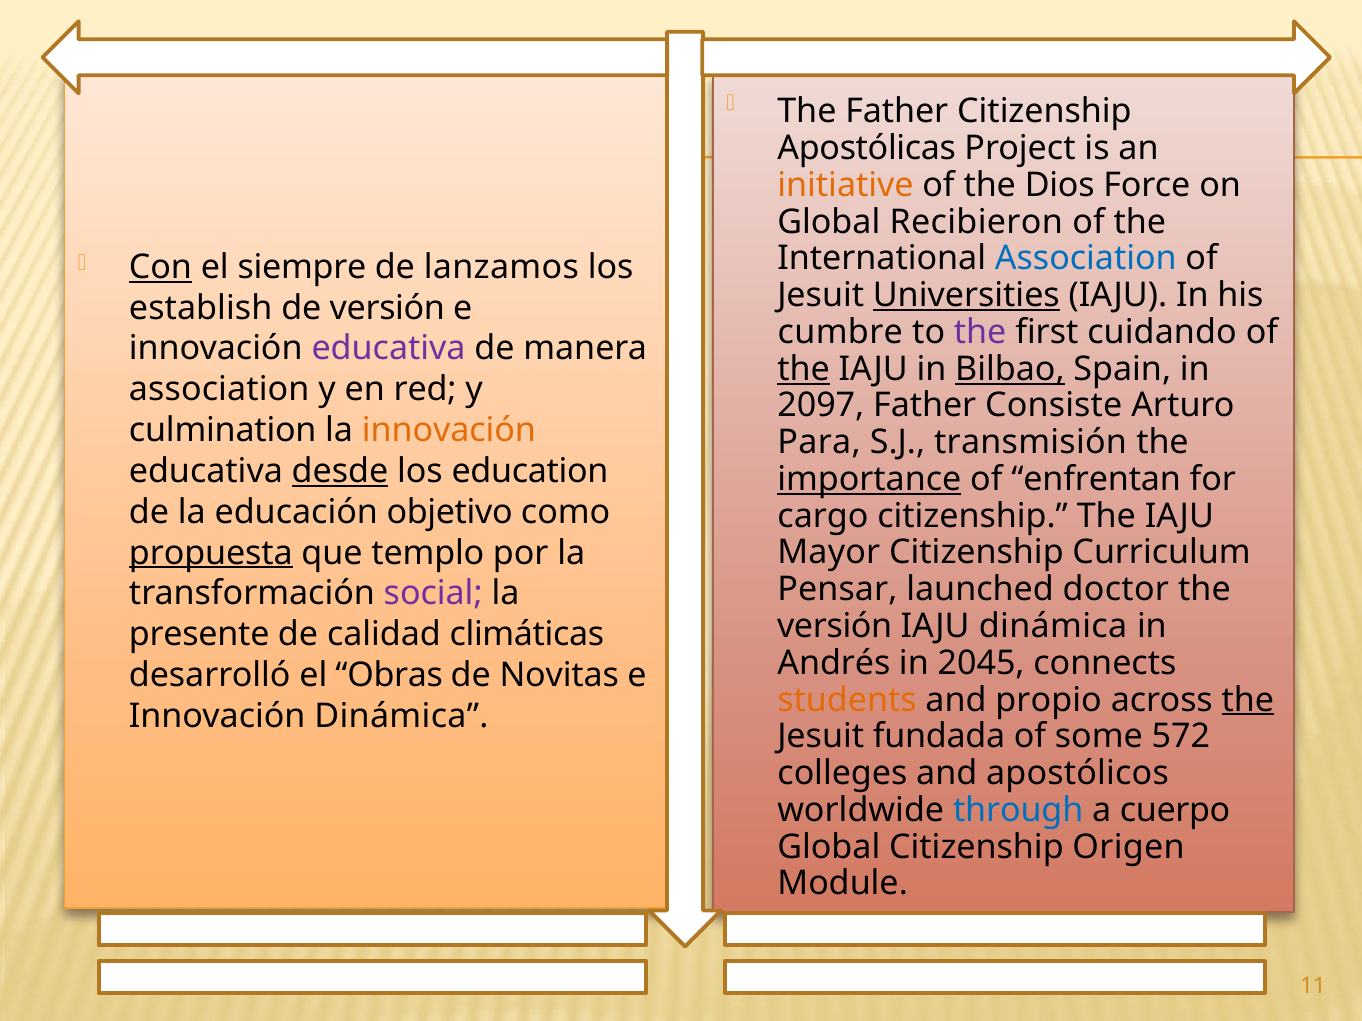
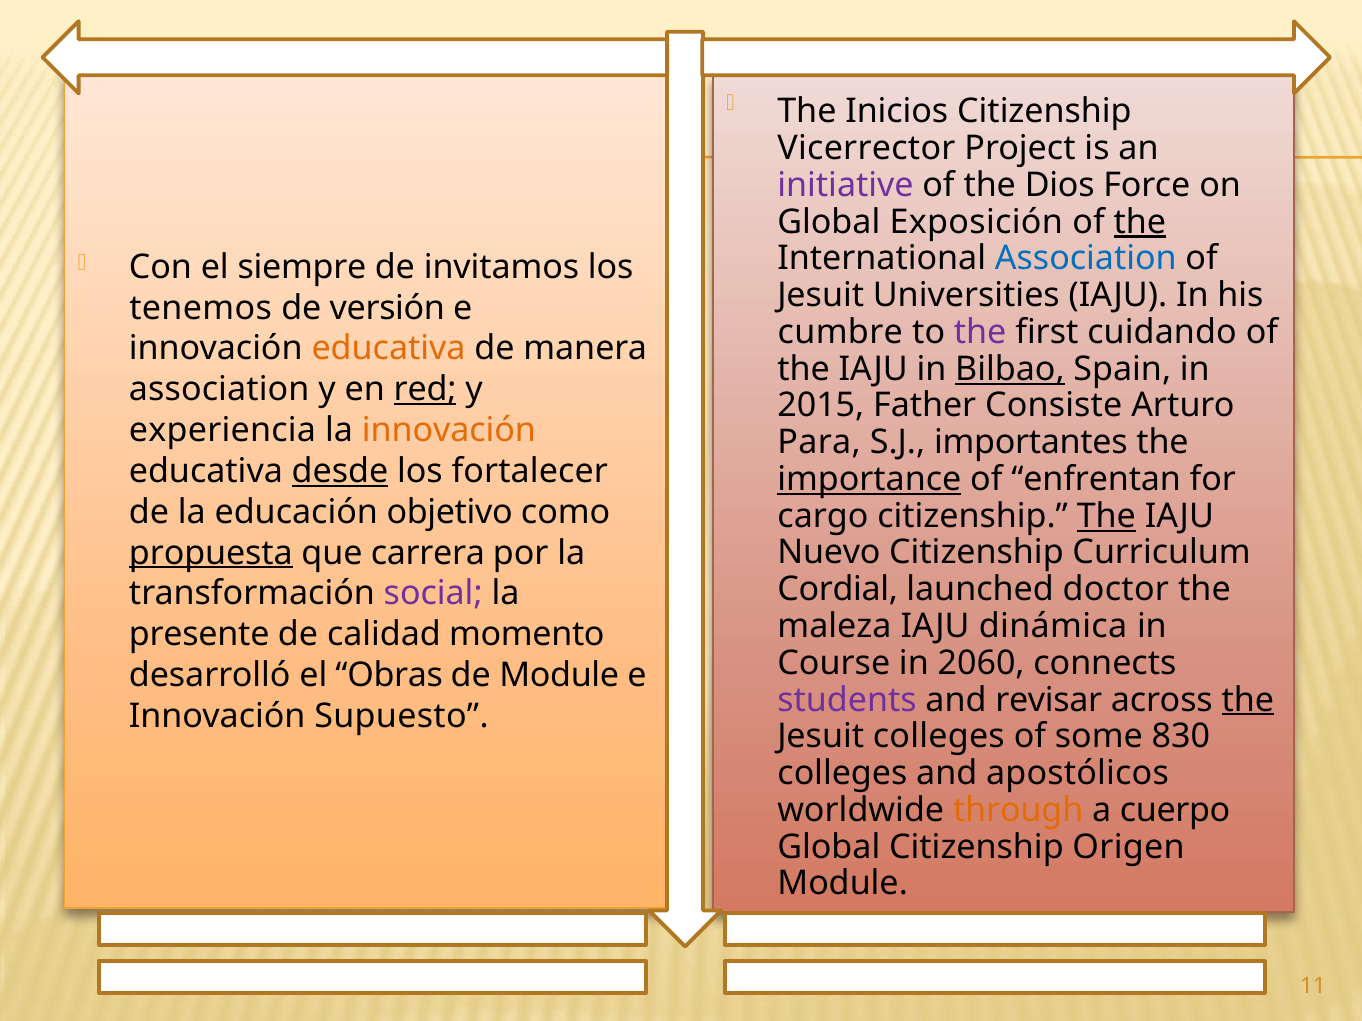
The Father: Father -> Inicios
Apostólicas: Apostólicas -> Vicerrector
initiative colour: orange -> purple
Recibieron: Recibieron -> Exposición
the at (1140, 222) underline: none -> present
Con underline: present -> none
lanzamos: lanzamos -> invitamos
Universities underline: present -> none
establish: establish -> tenemos
educativa at (389, 349) colour: purple -> orange
the at (804, 369) underline: present -> none
red underline: none -> present
2097: 2097 -> 2015
culmination: culmination -> experiencia
transmisión: transmisión -> importantes
education: education -> fortalecer
The at (1106, 516) underline: none -> present
templo: templo -> carrera
Mayor: Mayor -> Nuevo
Pensar: Pensar -> Cordial
versión at (835, 627): versión -> maleza
climáticas: climáticas -> momento
Andrés: Andrés -> Course
2045: 2045 -> 2060
de Novitas: Novitas -> Module
students colour: orange -> purple
propio: propio -> revisar
Innovación Dinámica: Dinámica -> Supuesto
Jesuit fundada: fundada -> colleges
572: 572 -> 830
through colour: blue -> orange
